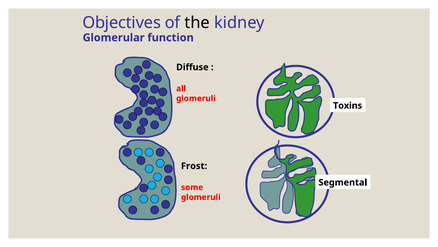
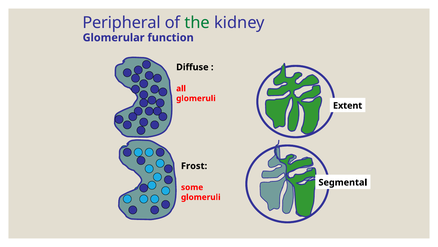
Objectives: Objectives -> Peripheral
the colour: black -> green
Toxins: Toxins -> Extent
